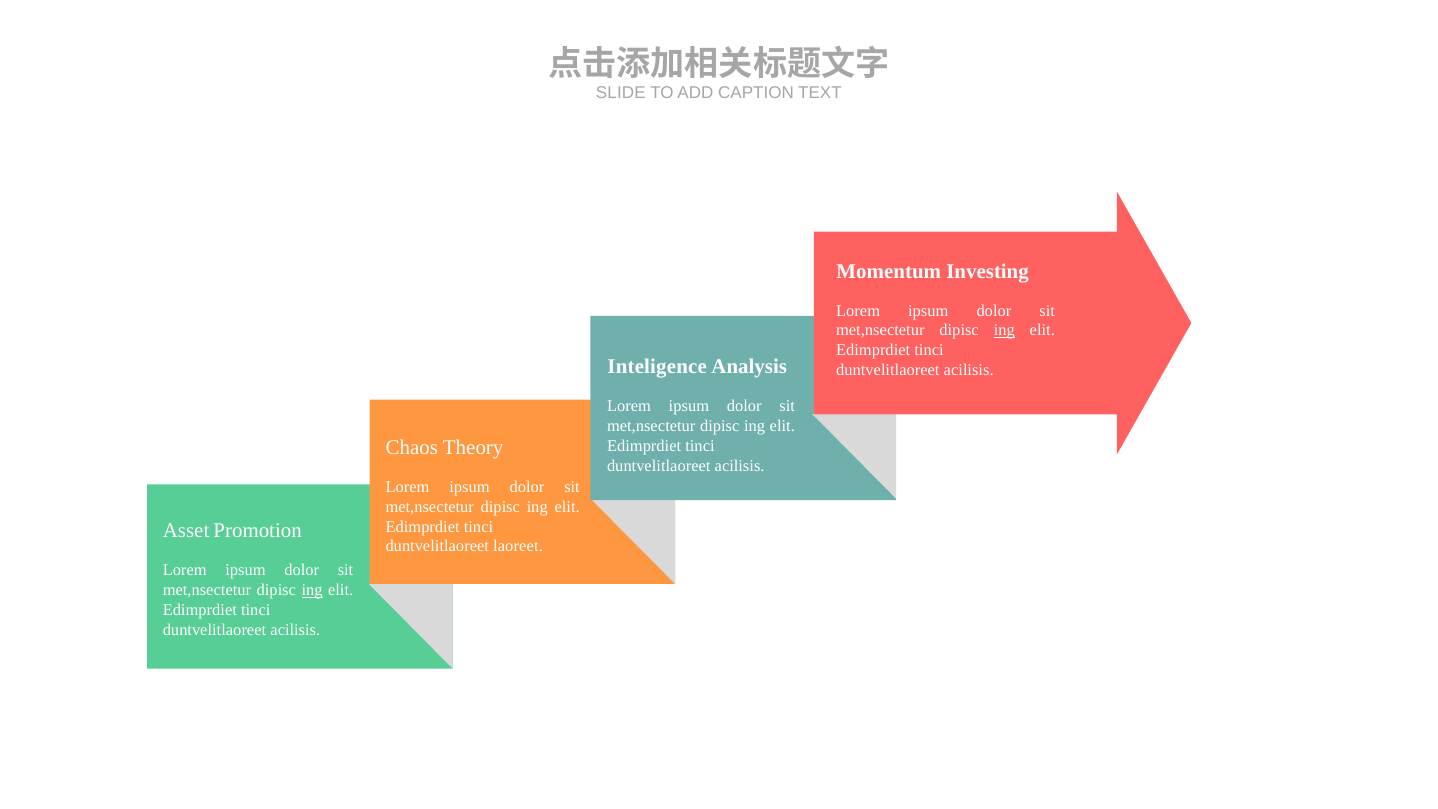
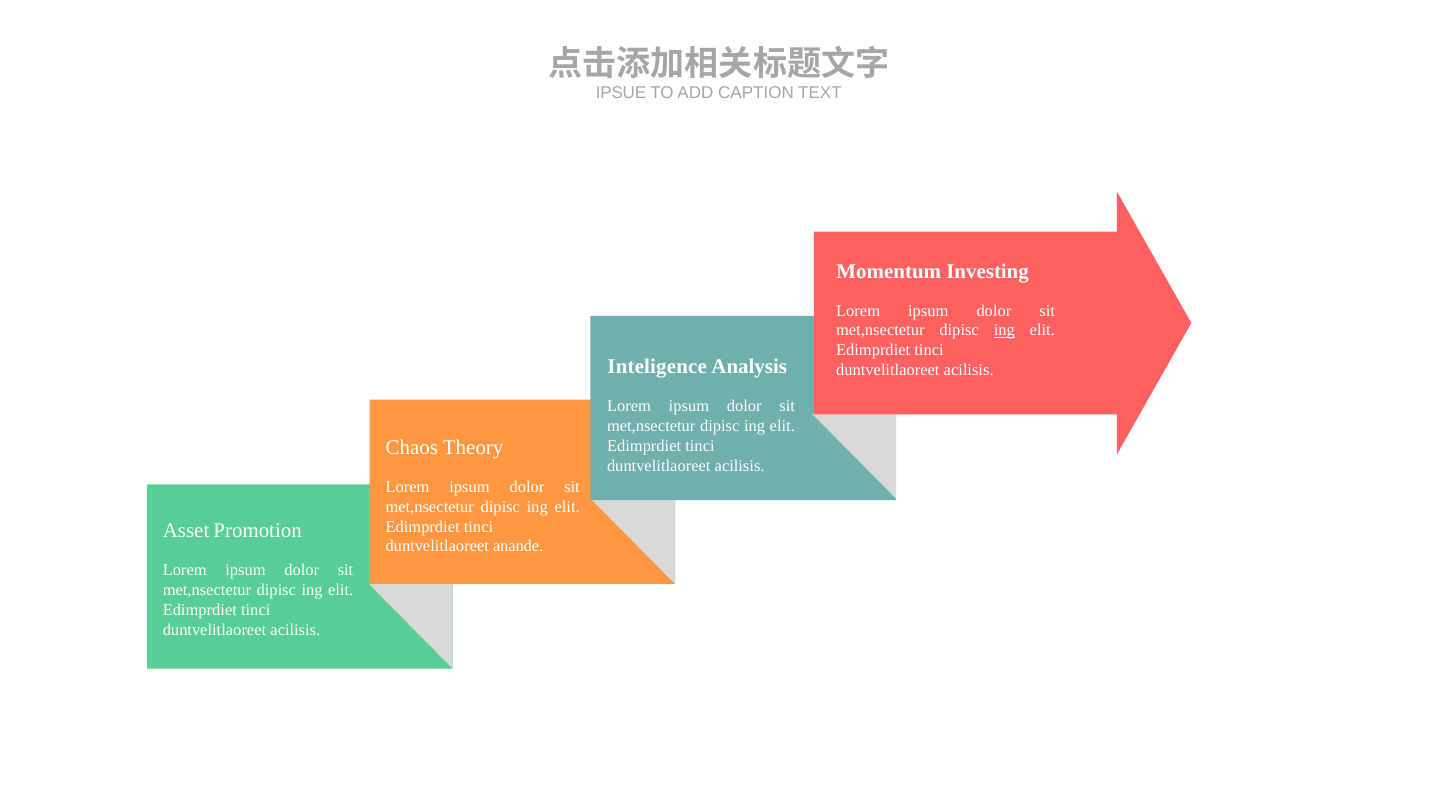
SLIDE: SLIDE -> IPSUE
laoreet: laoreet -> anande
ing at (312, 590) underline: present -> none
